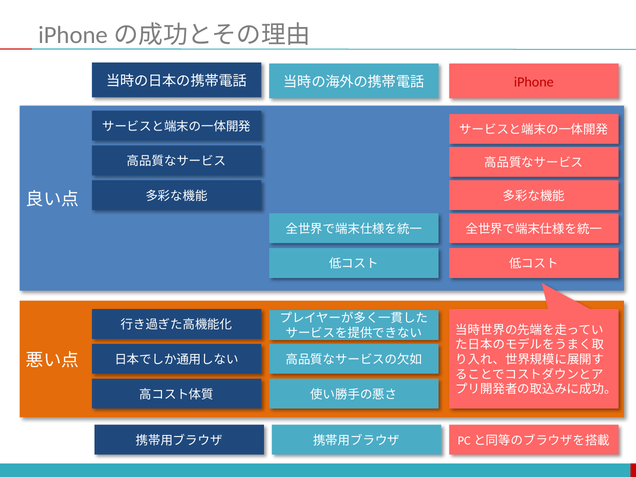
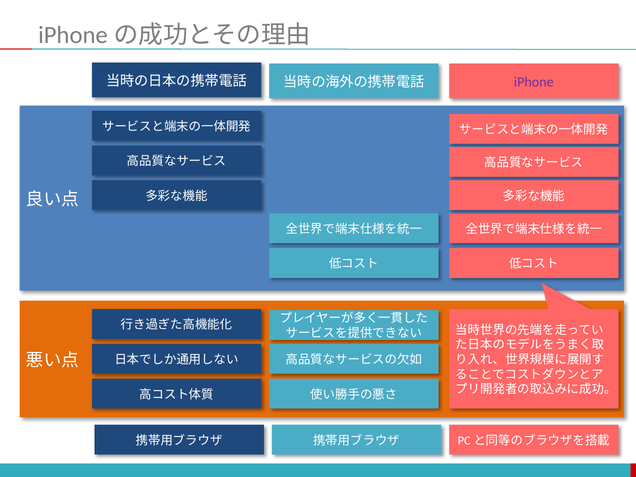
iPhone colour: red -> purple
